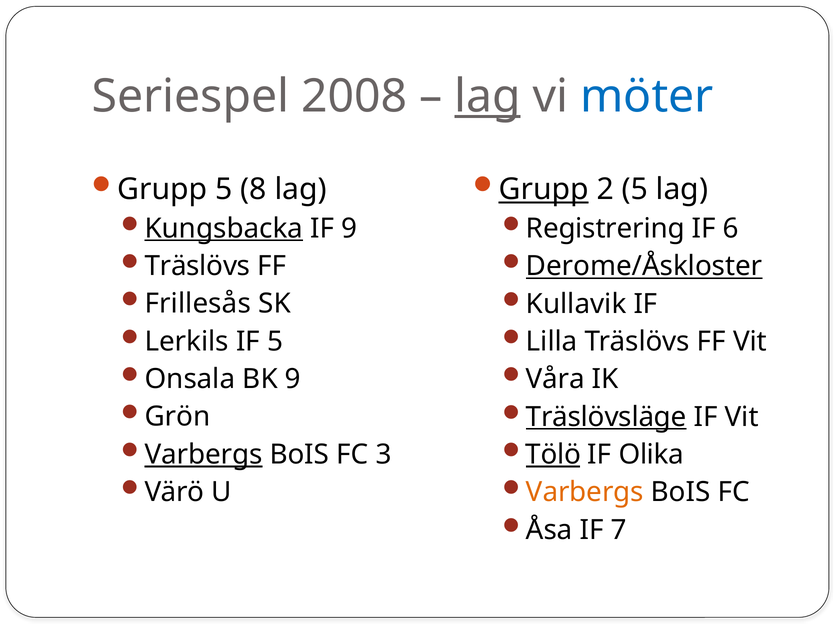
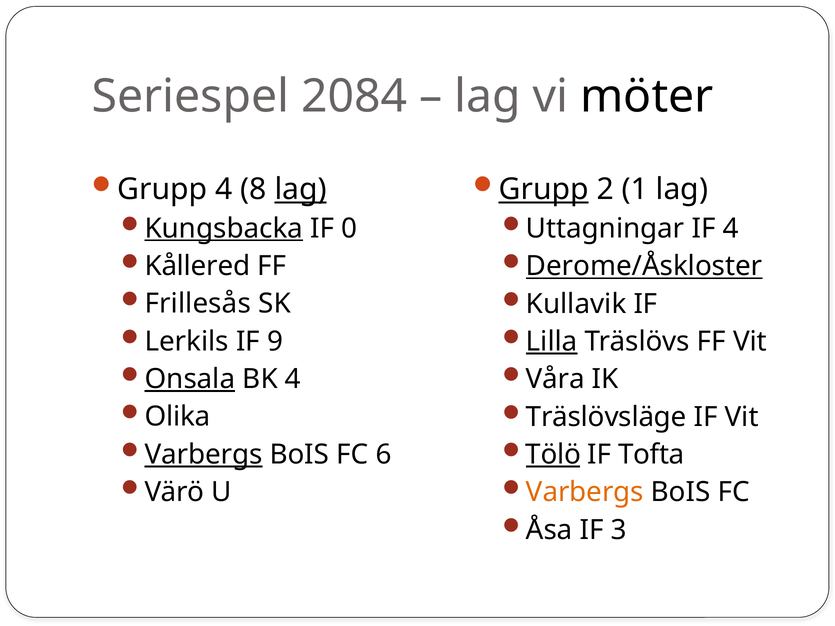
2008: 2008 -> 2084
lag at (488, 96) underline: present -> none
möter colour: blue -> black
Grupp 5: 5 -> 4
lag at (301, 189) underline: none -> present
2 5: 5 -> 1
IF 9: 9 -> 0
Registrering: Registrering -> Uttagningar
IF 6: 6 -> 4
Träslövs at (197, 266): Träslövs -> Kållered
IF 5: 5 -> 9
Lilla underline: none -> present
Onsala underline: none -> present
BK 9: 9 -> 4
Grön: Grön -> Olika
Träslövsläge underline: present -> none
3: 3 -> 6
Olika: Olika -> Tofta
7: 7 -> 3
